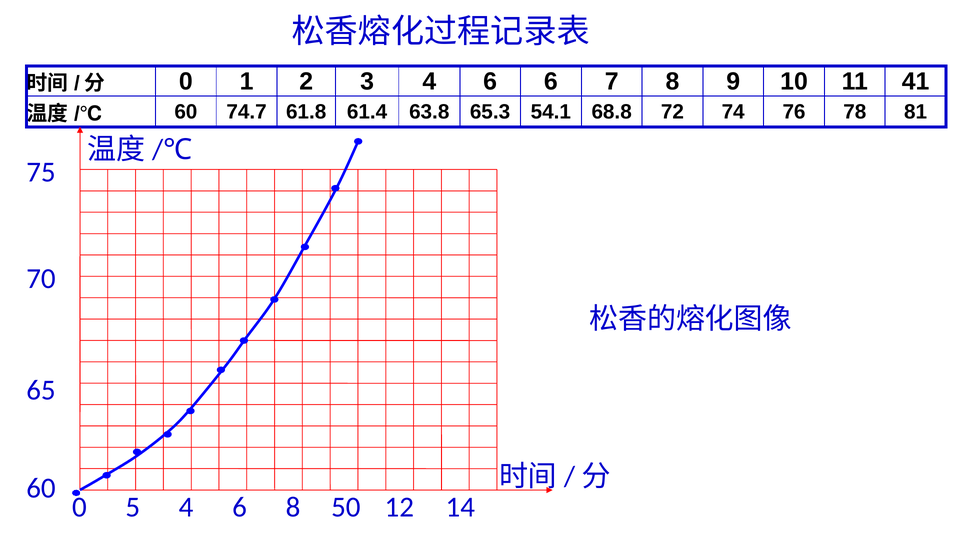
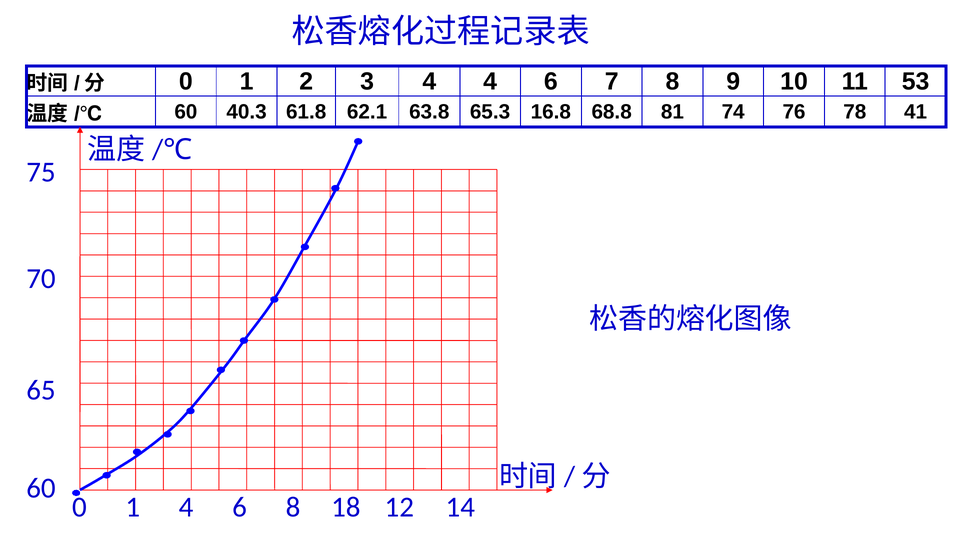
3 4 6: 6 -> 4
41: 41 -> 53
74.7: 74.7 -> 40.3
61.4: 61.4 -> 62.1
54.1: 54.1 -> 16.8
72: 72 -> 81
81: 81 -> 41
5 at (133, 507): 5 -> 1
50: 50 -> 18
